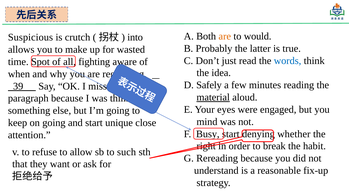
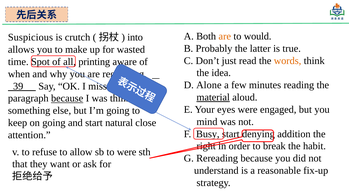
words colour: blue -> orange
fighting: fighting -> printing
Safely: Safely -> Alone
because at (67, 99) underline: none -> present
unique: unique -> natural
whether: whether -> addition
to such: such -> were
